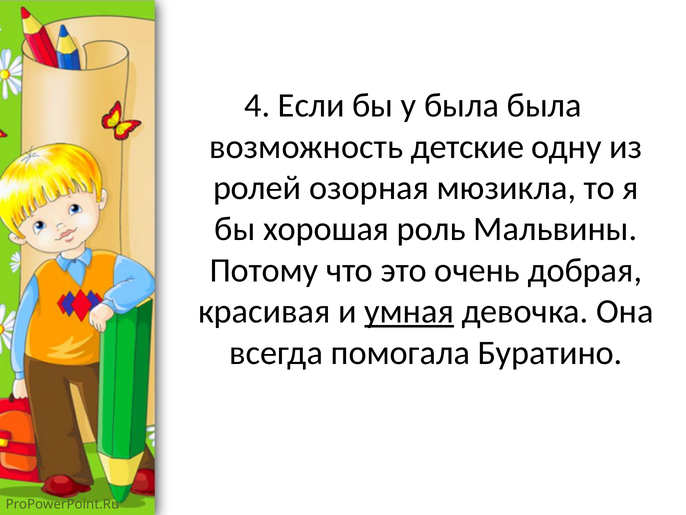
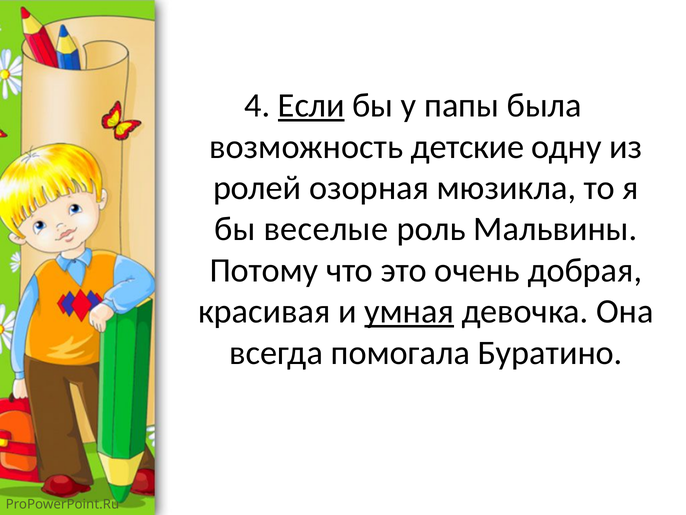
Если underline: none -> present
у была: была -> папы
хорошая: хорошая -> веселые
